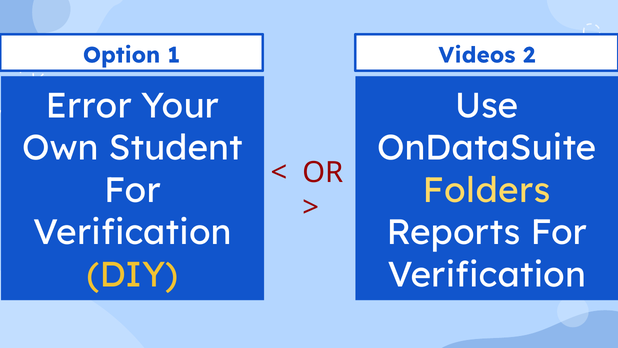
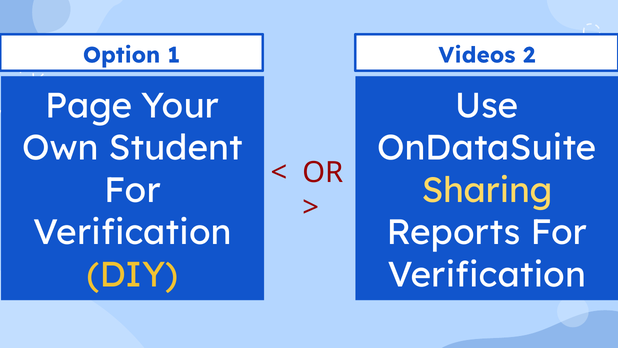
Error: Error -> Page
Folders: Folders -> Sharing
